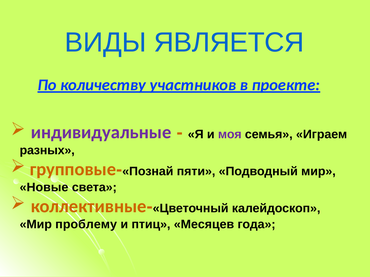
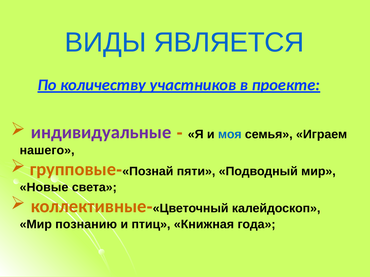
моя colour: purple -> blue
разных: разных -> нашего
проблему: проблему -> познанию
Месяцев: Месяцев -> Книжная
